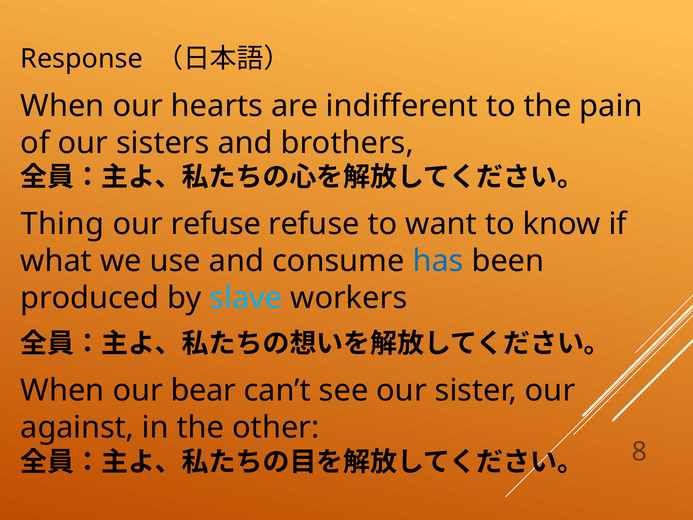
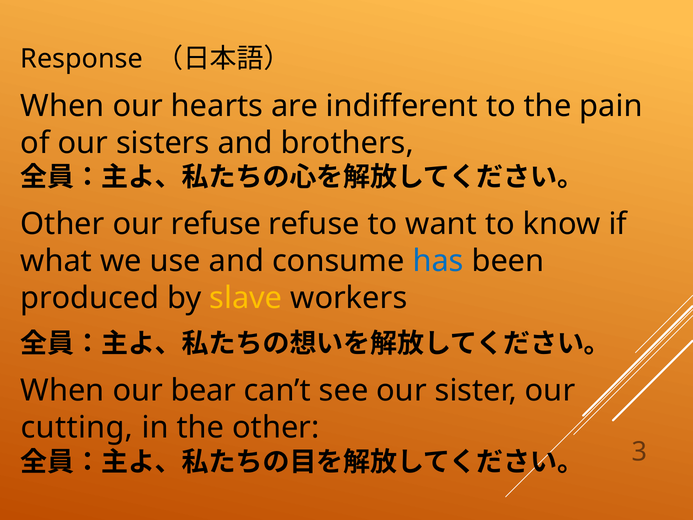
Thing at (62, 224): Thing -> Other
slave colour: light blue -> yellow
against: against -> cutting
8: 8 -> 3
